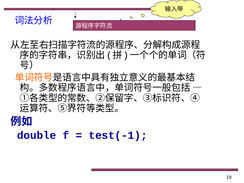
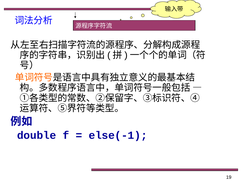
test(-1: test(-1 -> else(-1
